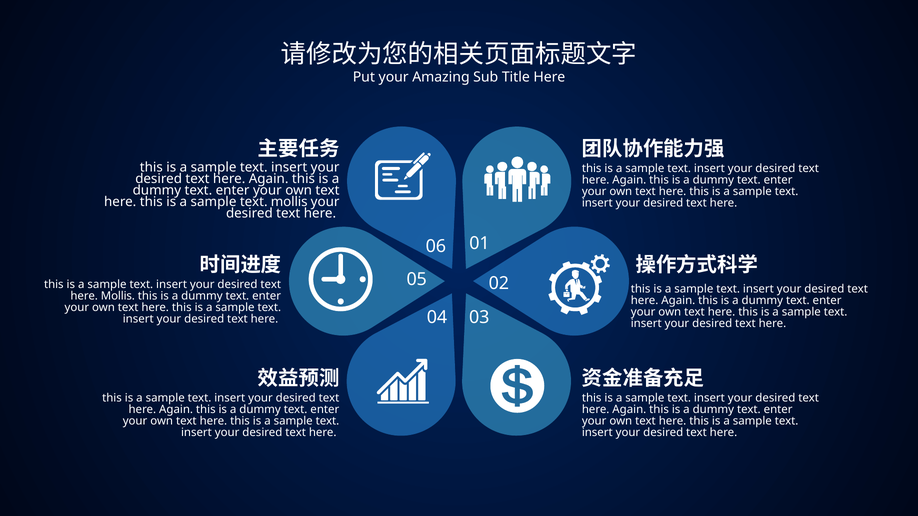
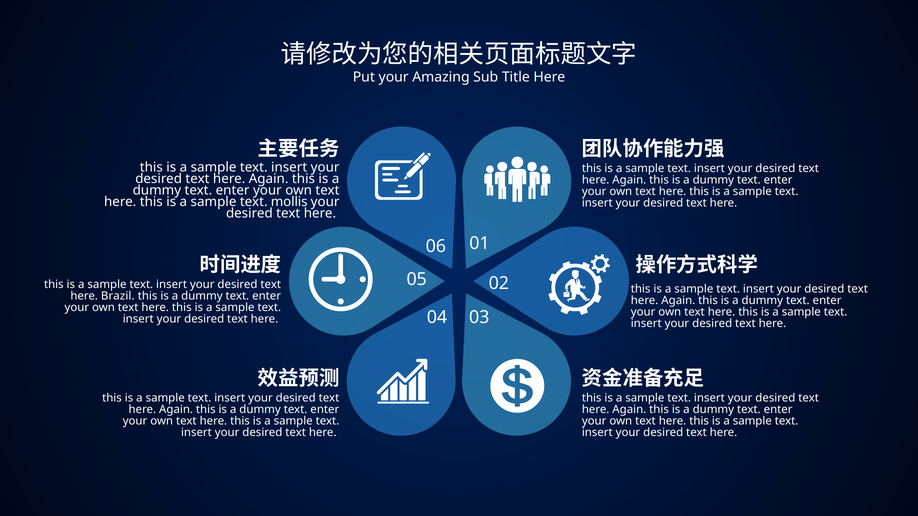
here Mollis: Mollis -> Brazil
